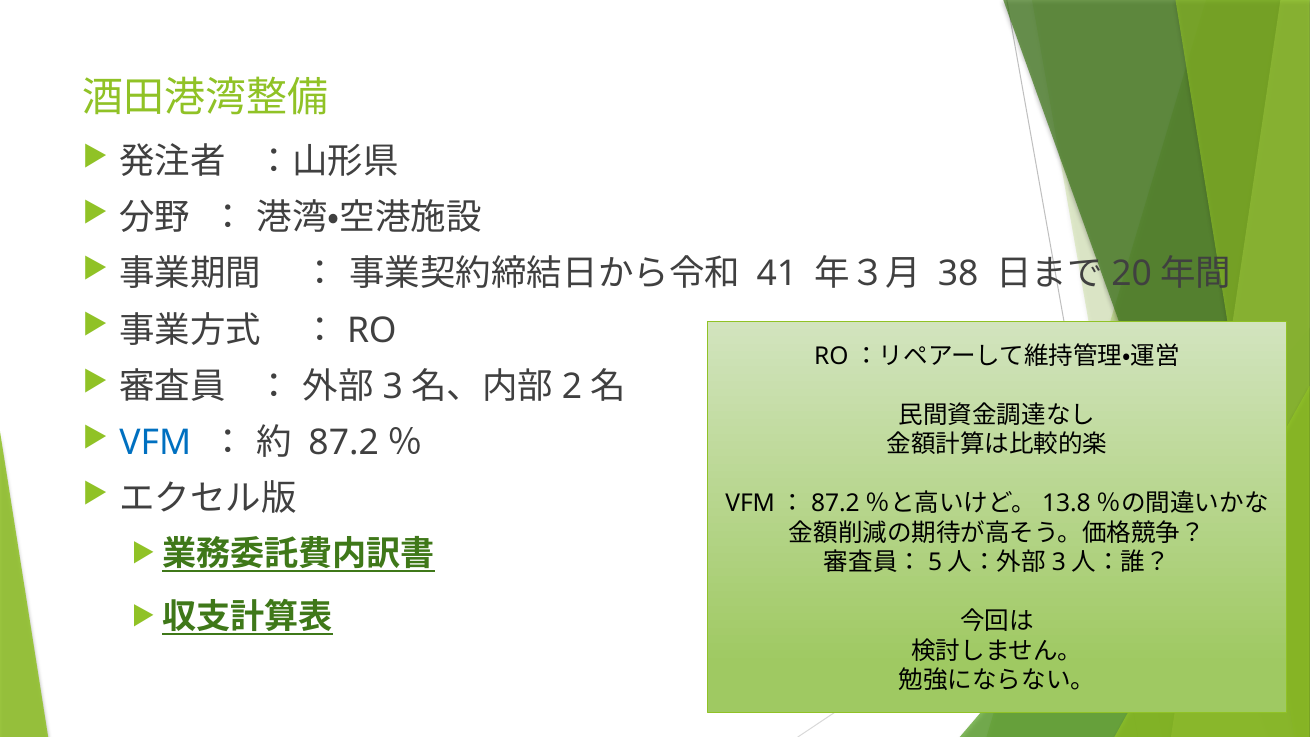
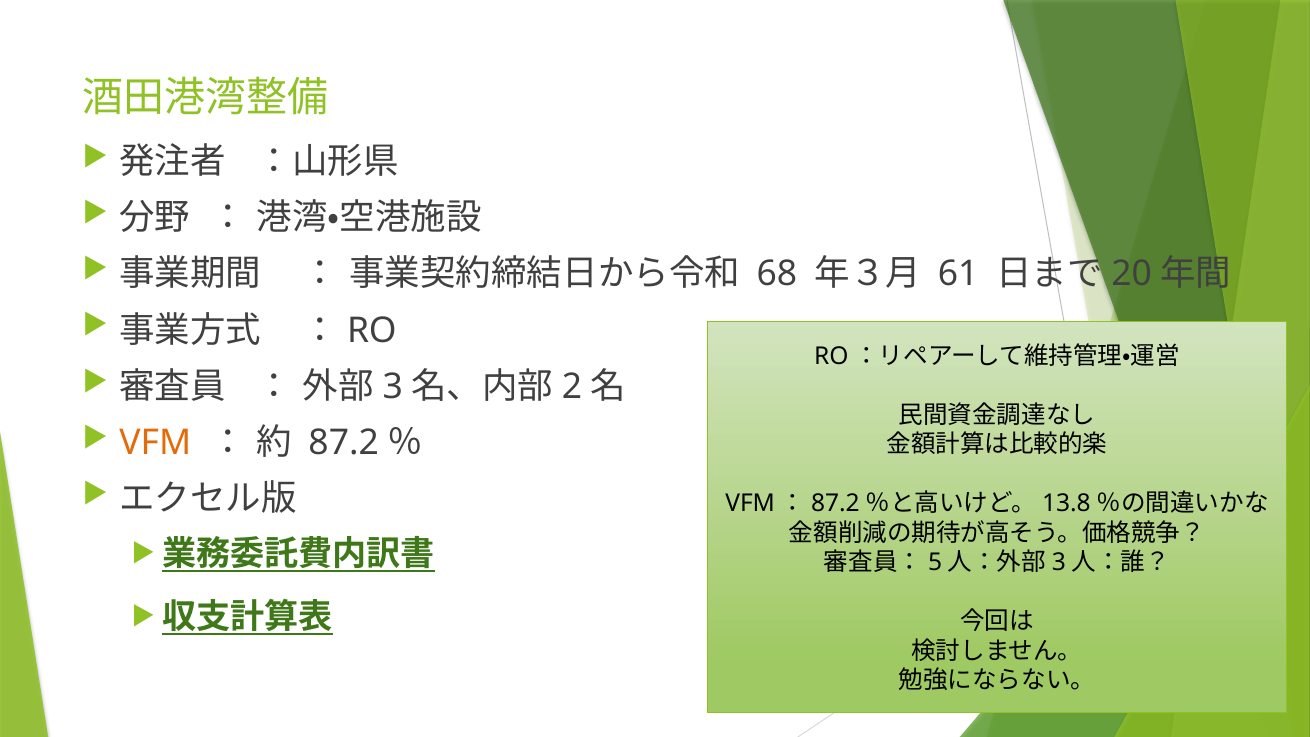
41: 41 -> 68
38: 38 -> 61
VFM colour: blue -> orange
